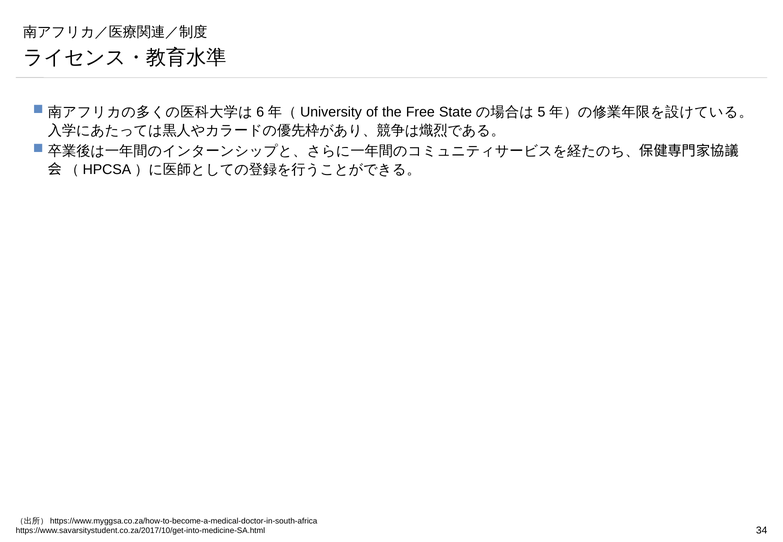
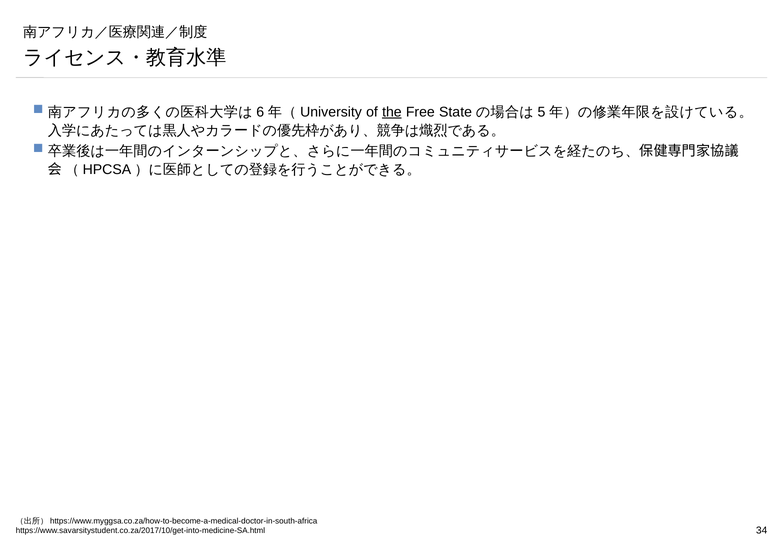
the underline: none -> present
